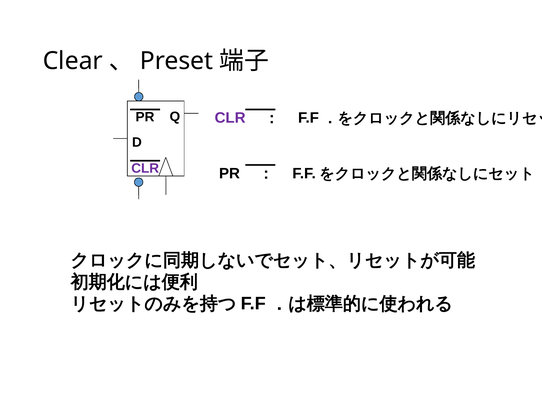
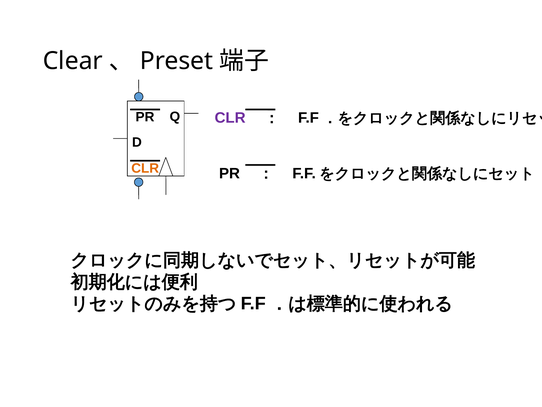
CLR at (145, 168) colour: purple -> orange
